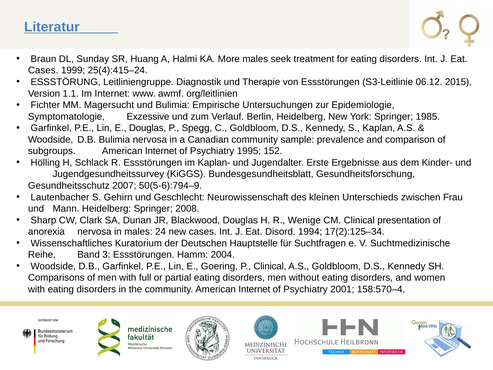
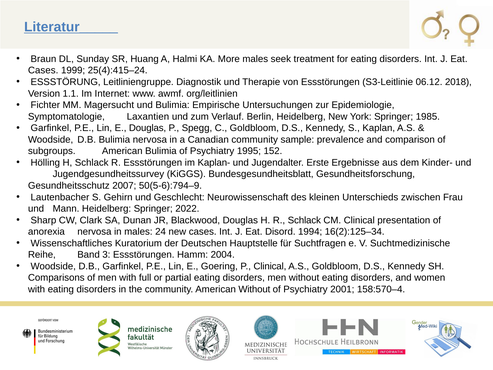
2015: 2015 -> 2018
Exzessive: Exzessive -> Laxantien
subgroups American Internet: Internet -> Bulimia
2008: 2008 -> 2022
R Wenige: Wenige -> Schlack
17(2):125–34: 17(2):125–34 -> 16(2):125–34
community American Internet: Internet -> Without
